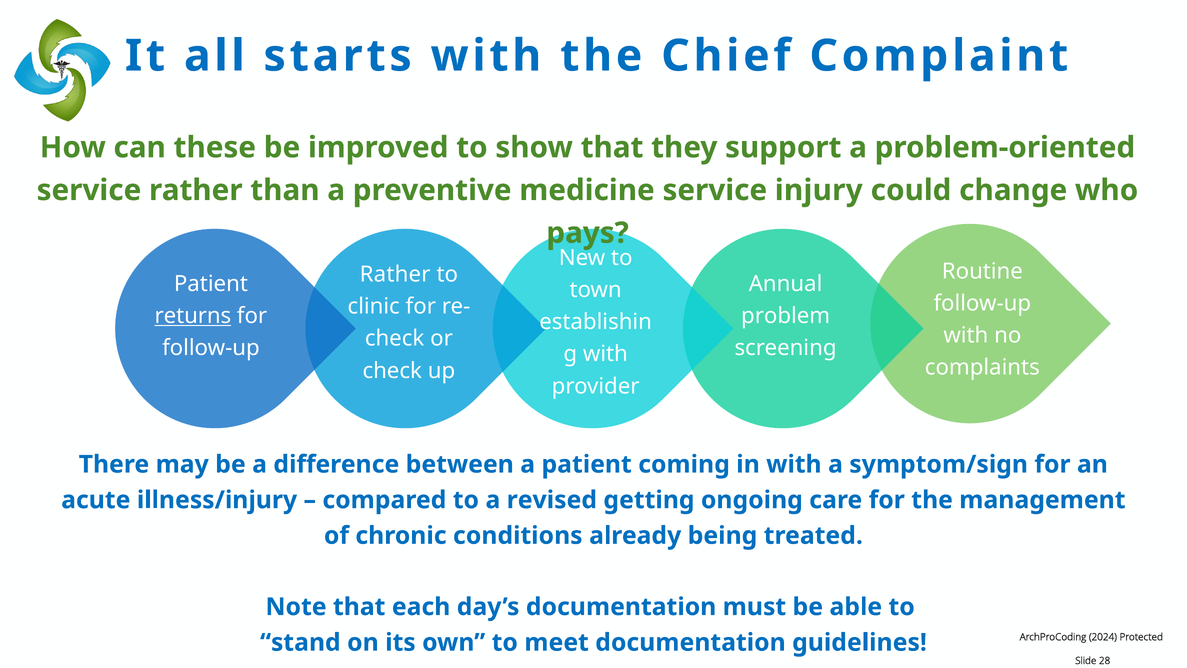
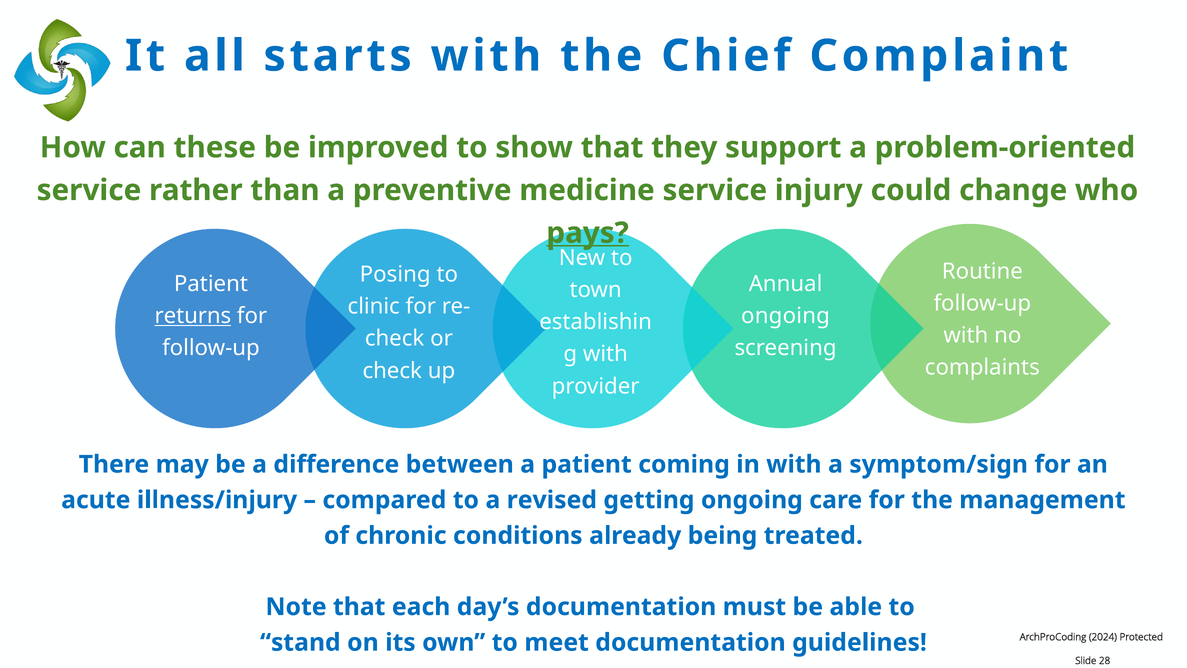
pays underline: none -> present
Rather at (395, 274): Rather -> Posing
problem at (786, 316): problem -> ongoing
